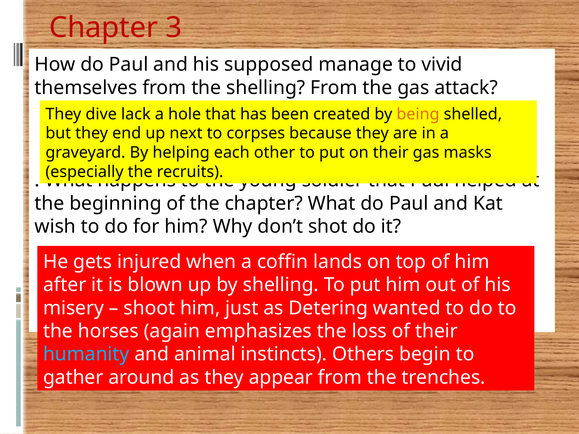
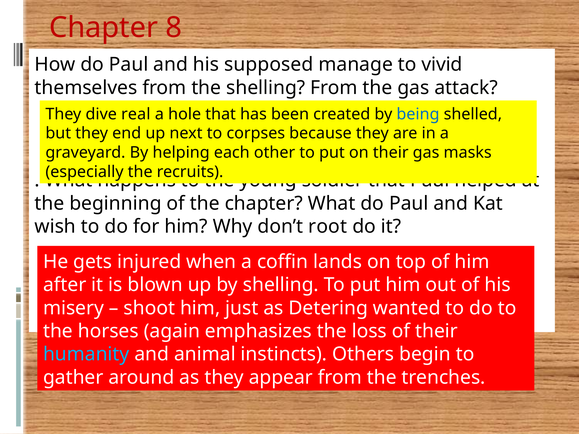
3: 3 -> 8
lack: lack -> real
being colour: orange -> blue
shot: shot -> root
